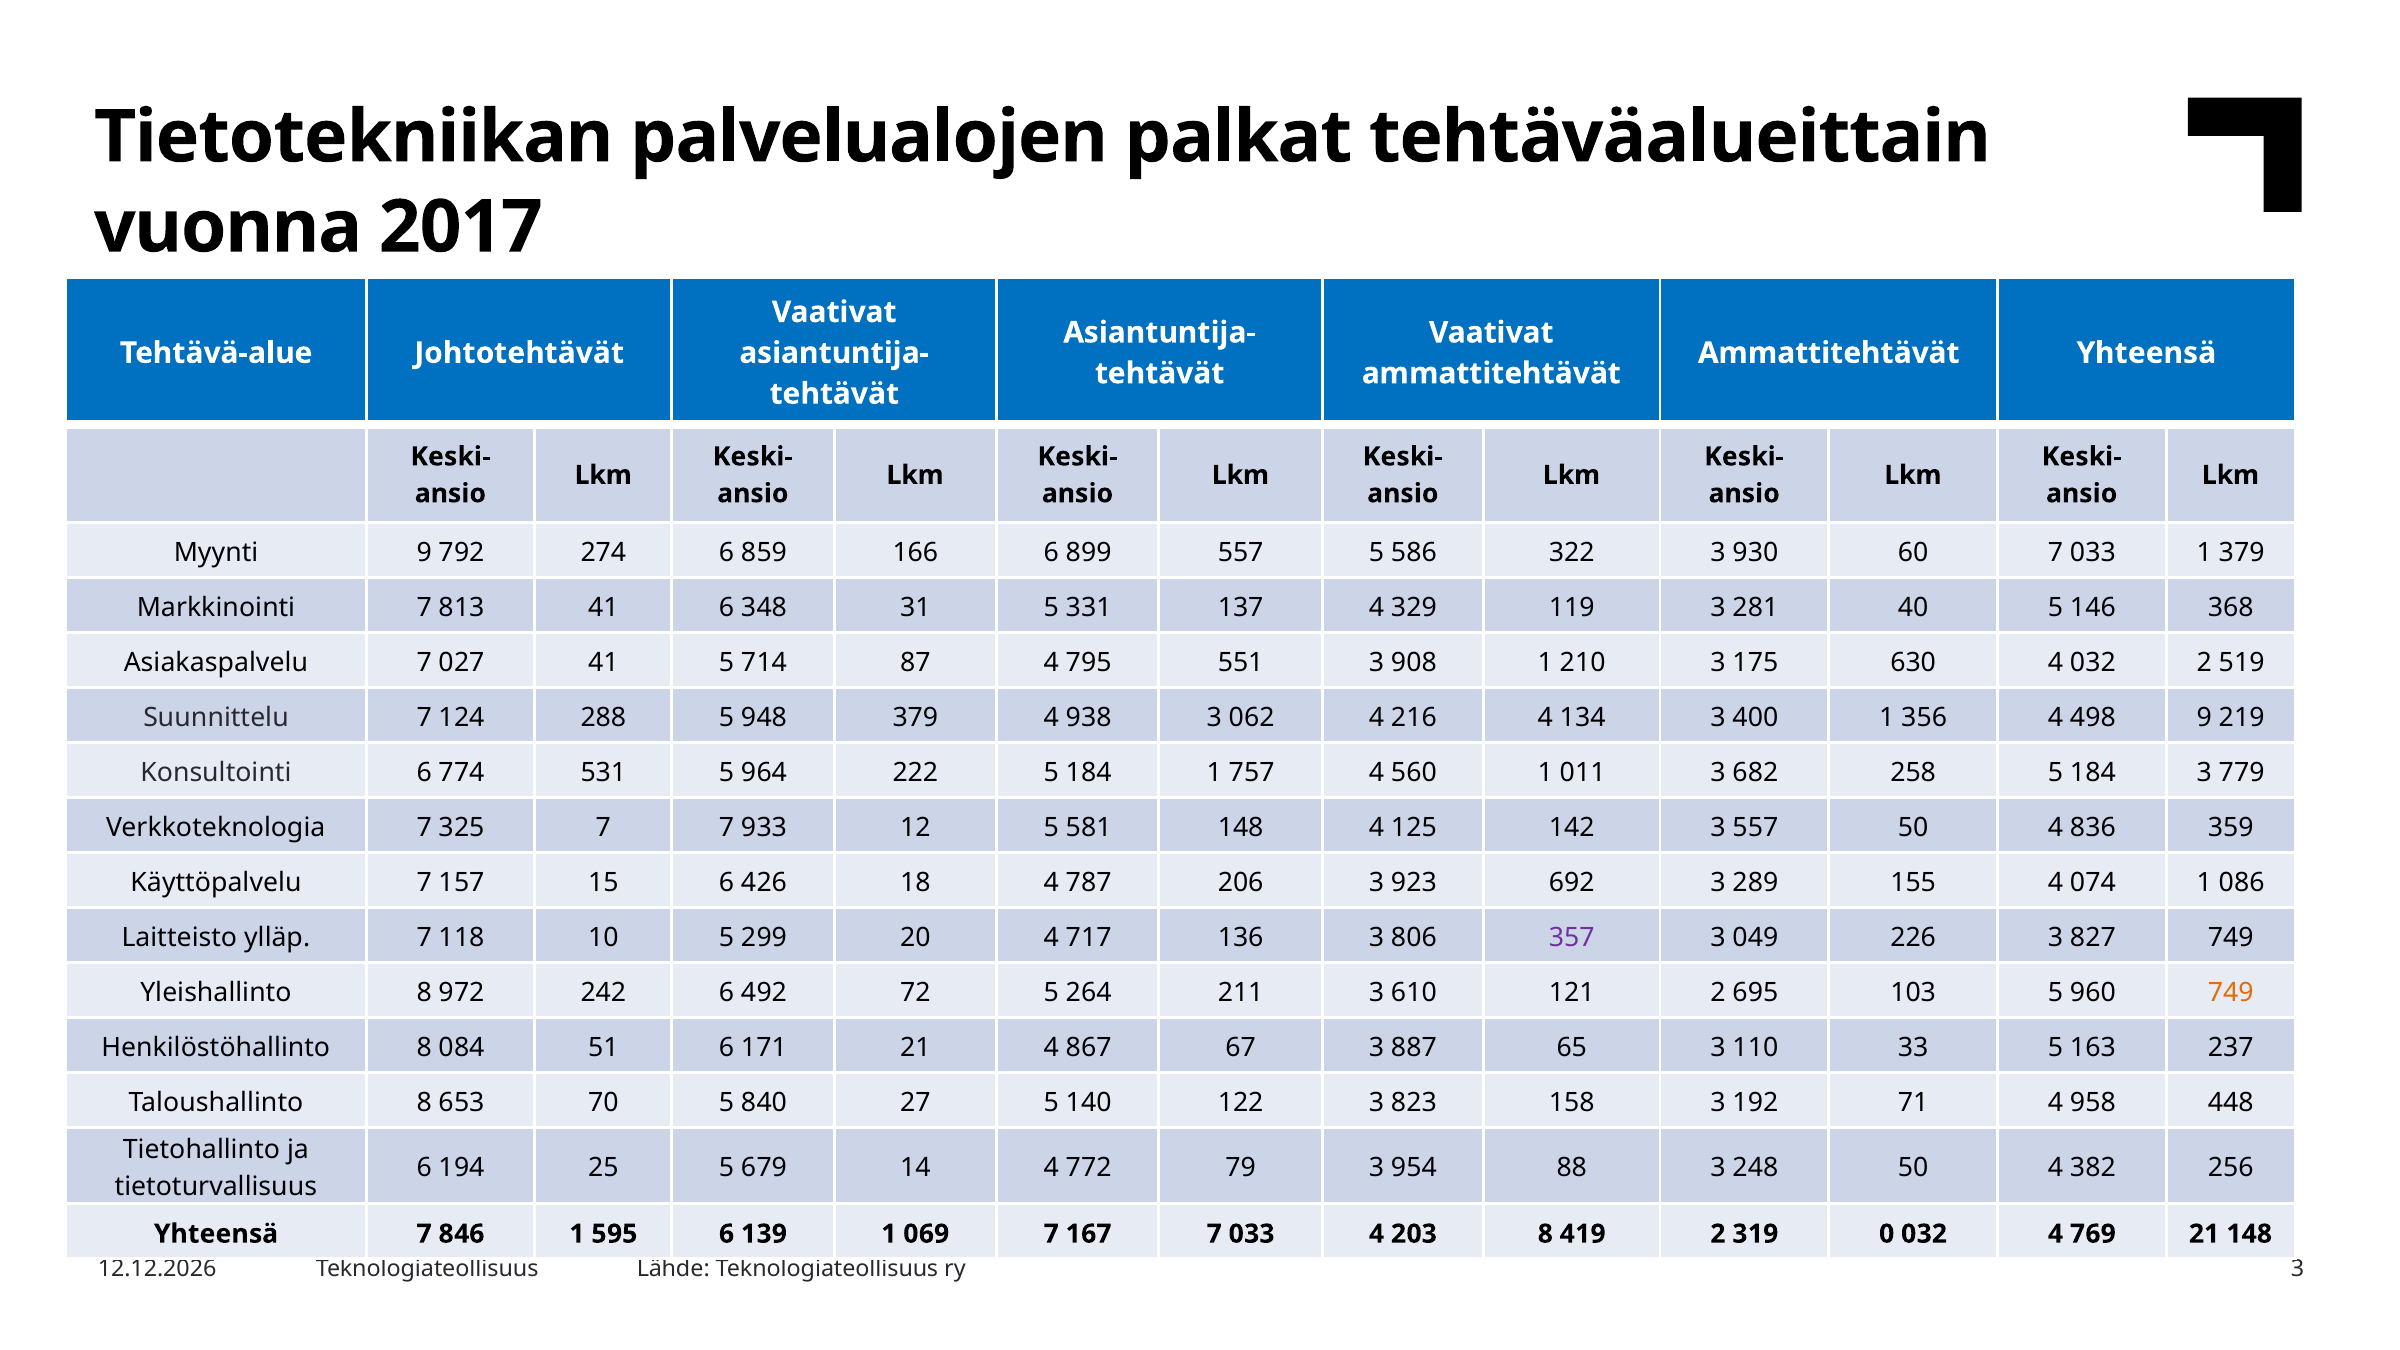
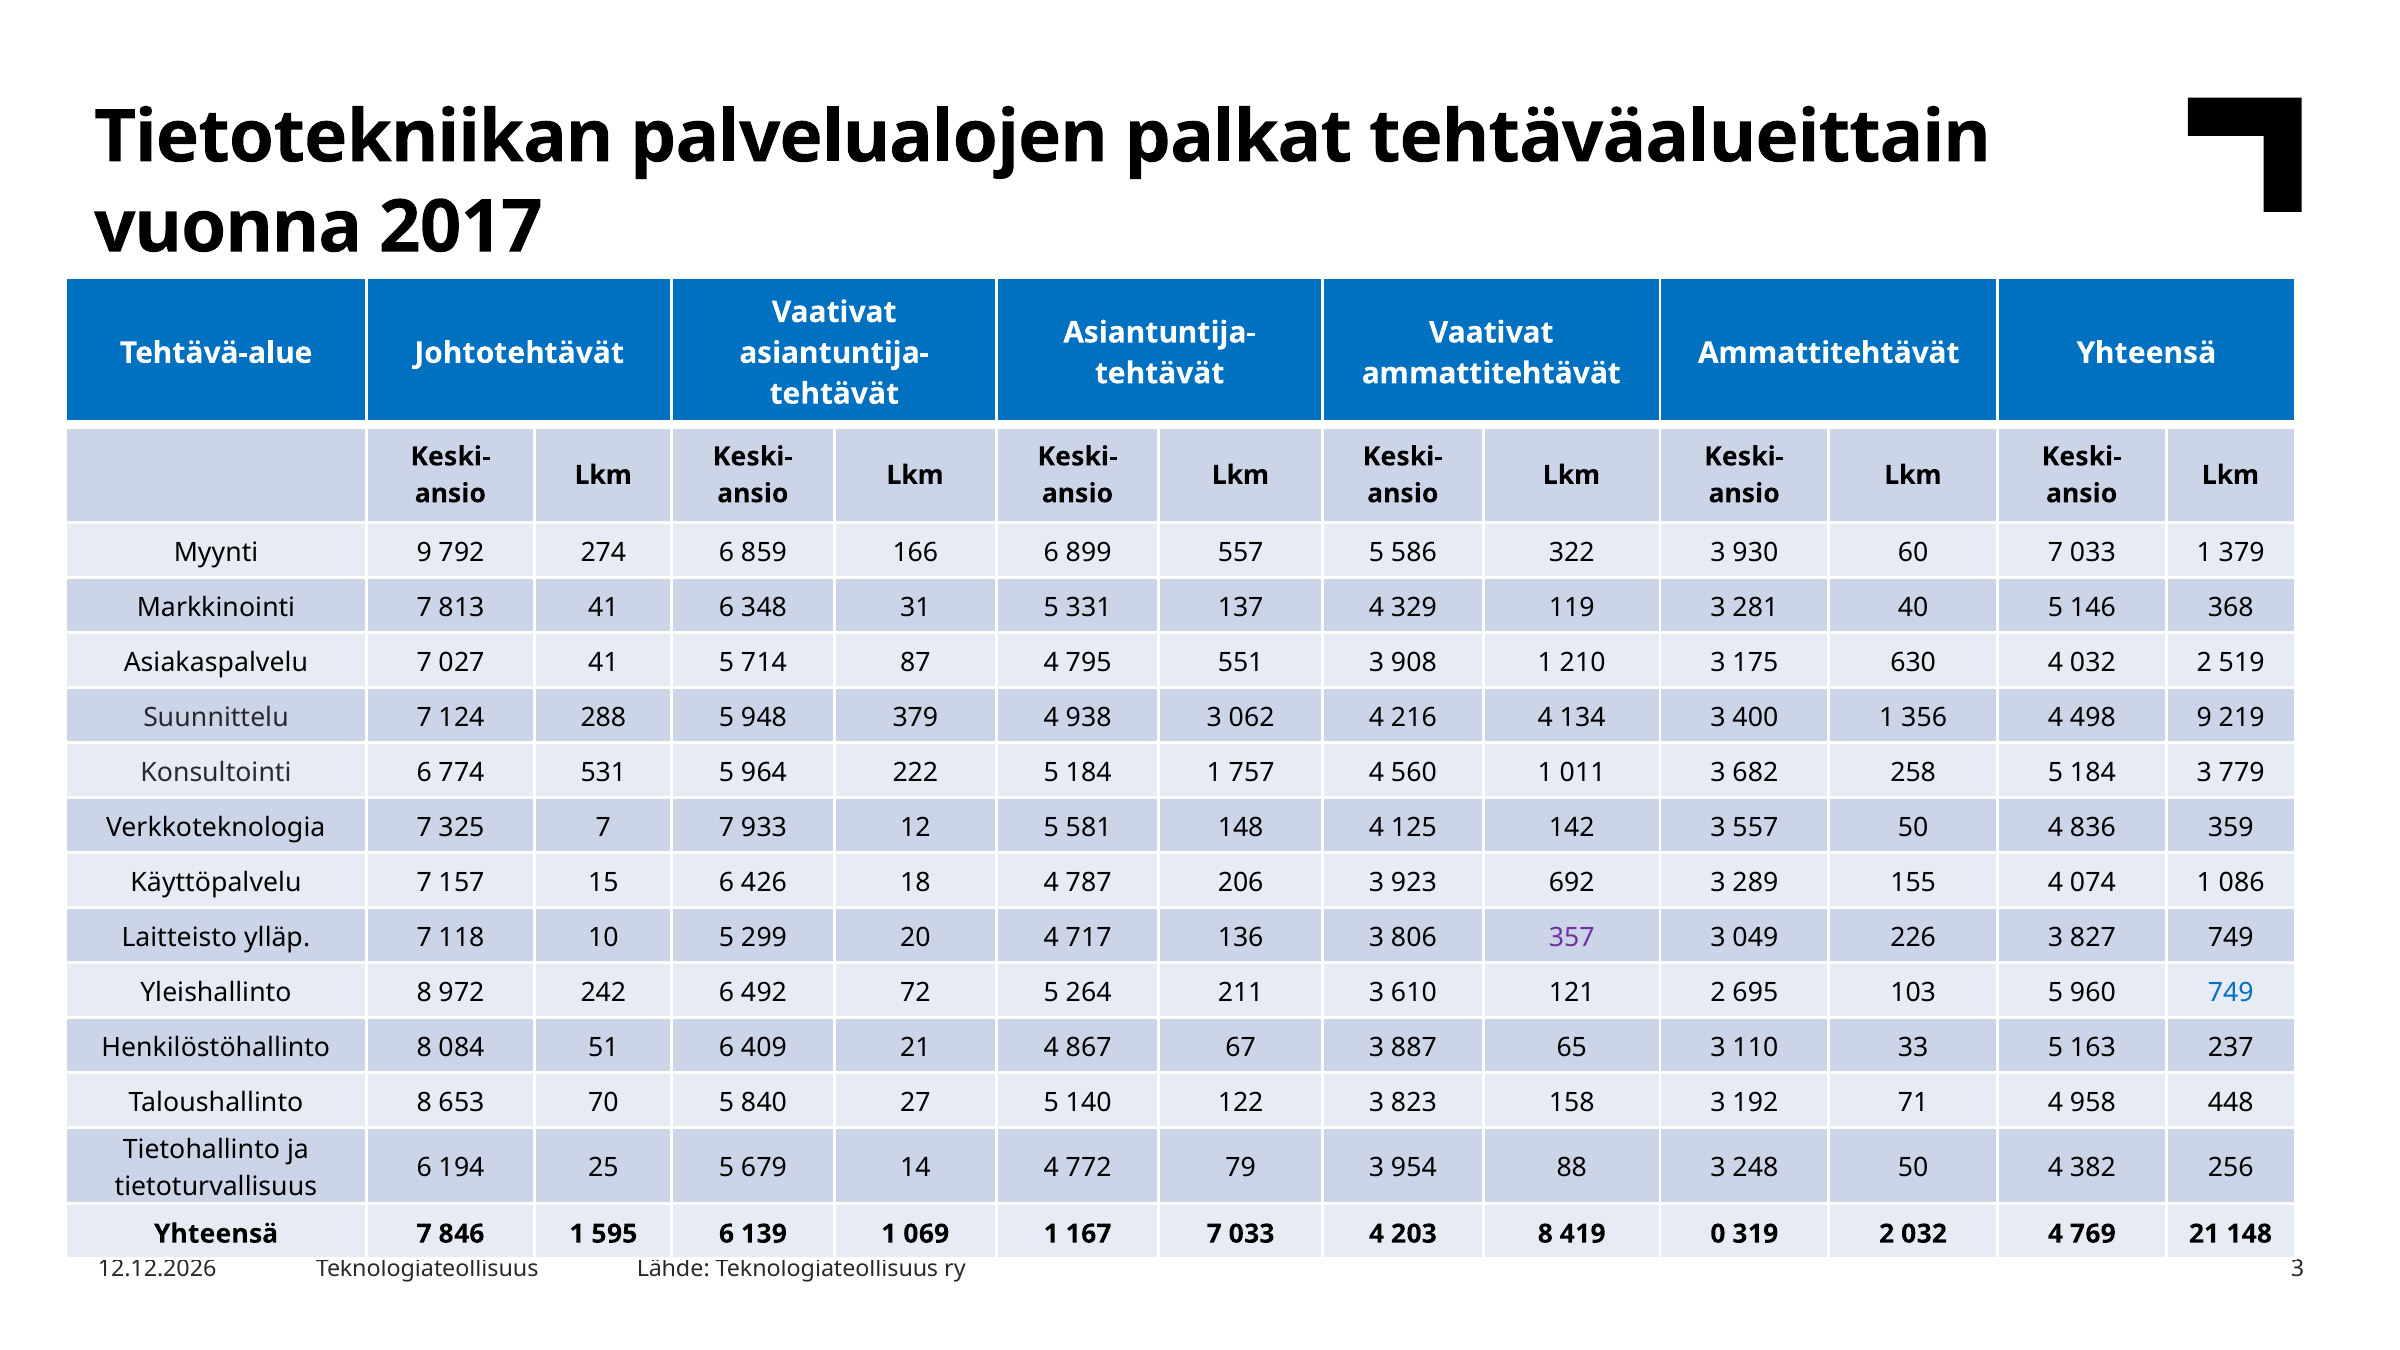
749 at (2231, 993) colour: orange -> blue
171: 171 -> 409
069 7: 7 -> 1
419 2: 2 -> 0
319 0: 0 -> 2
